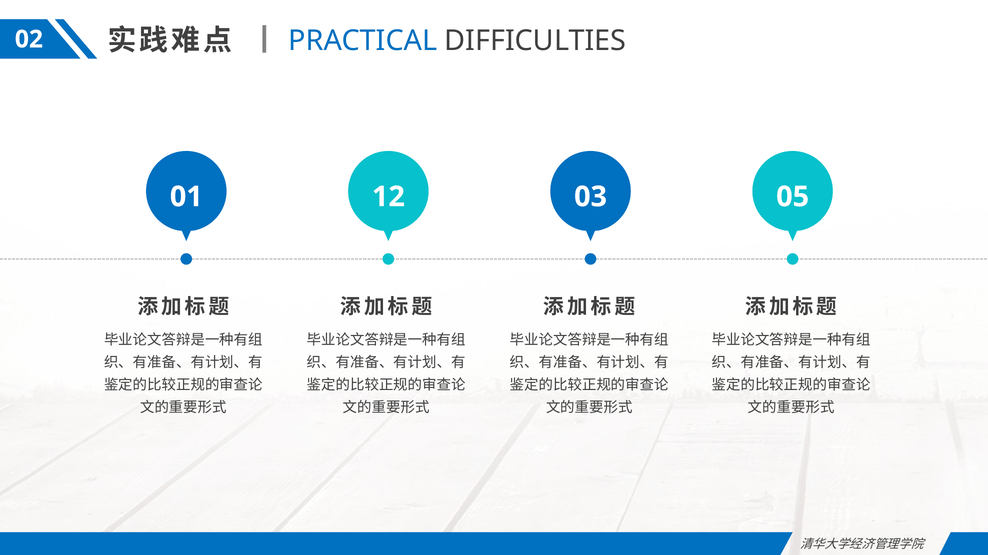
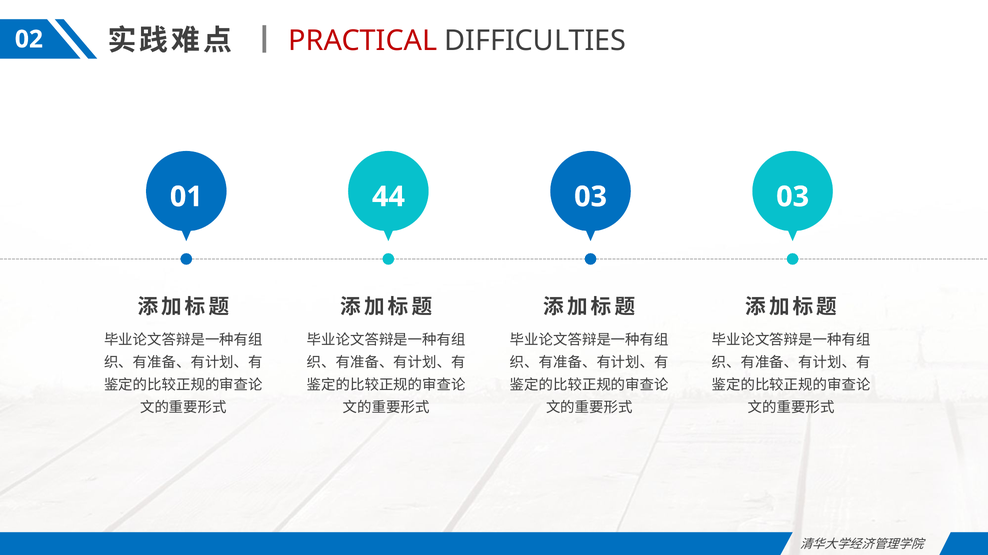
PRACTICAL colour: blue -> red
12: 12 -> 44
03 05: 05 -> 03
